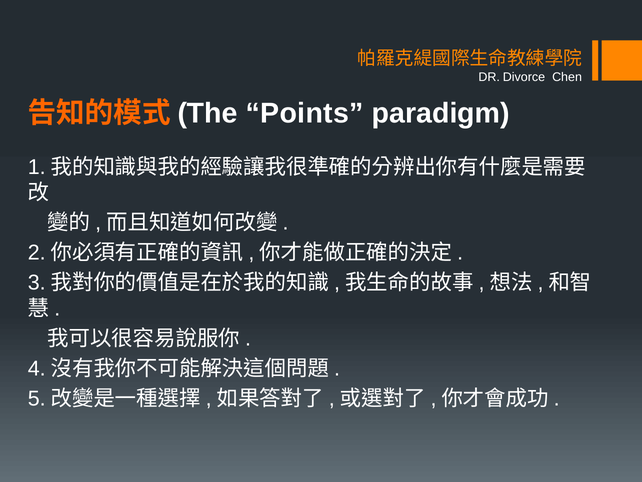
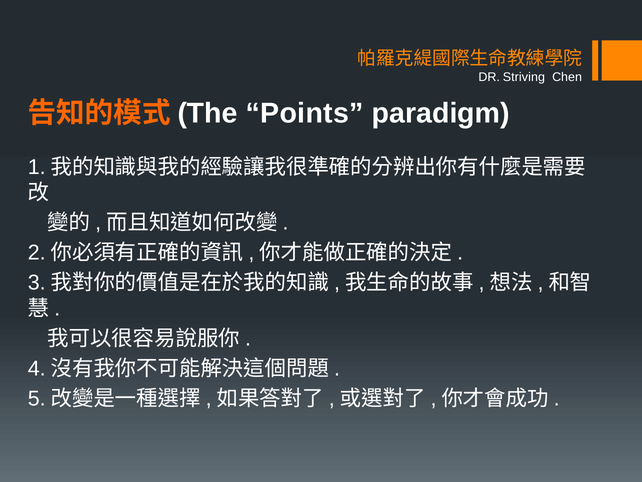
Divorce: Divorce -> Striving
